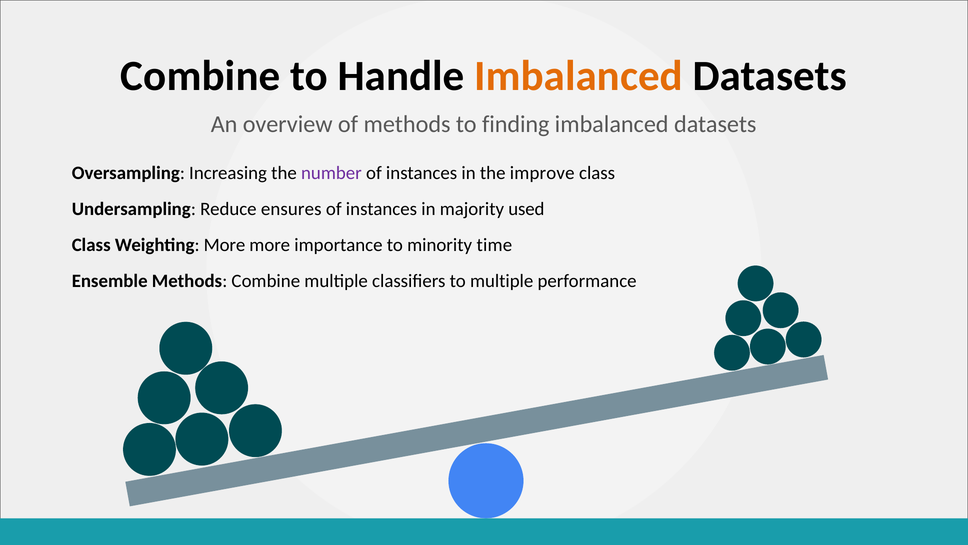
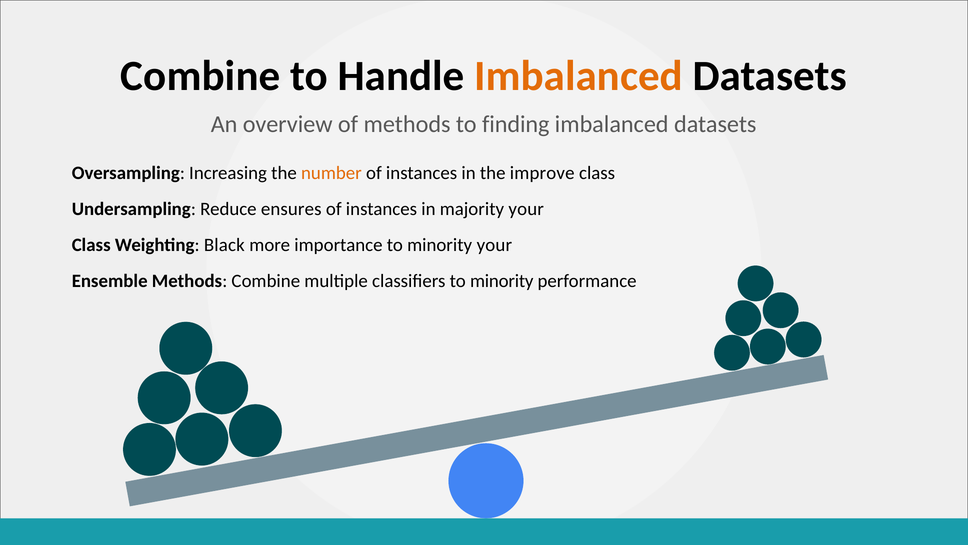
number colour: purple -> orange
majority used: used -> your
Weighting More: More -> Black
minority time: time -> your
classifiers to multiple: multiple -> minority
